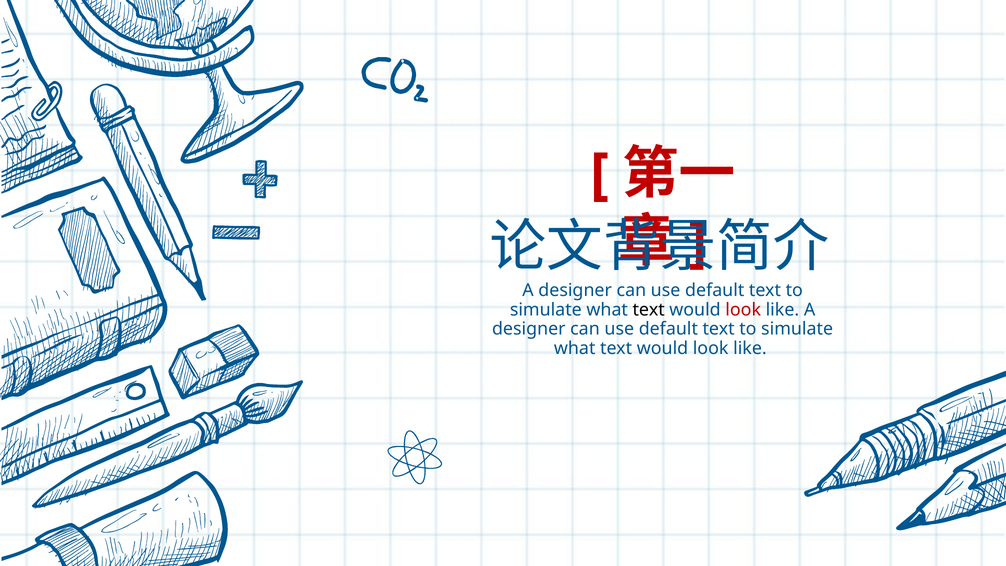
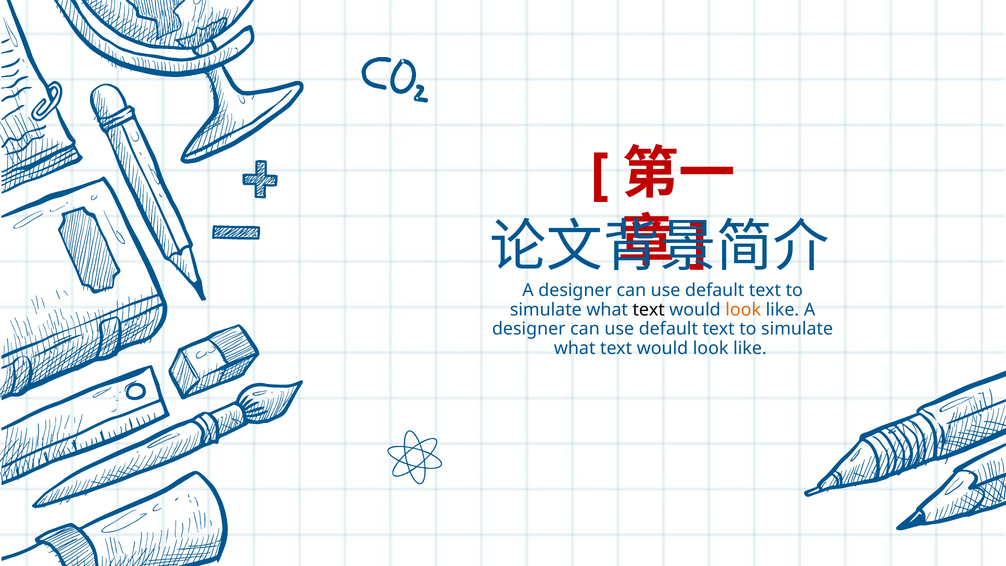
look at (743, 310) colour: red -> orange
